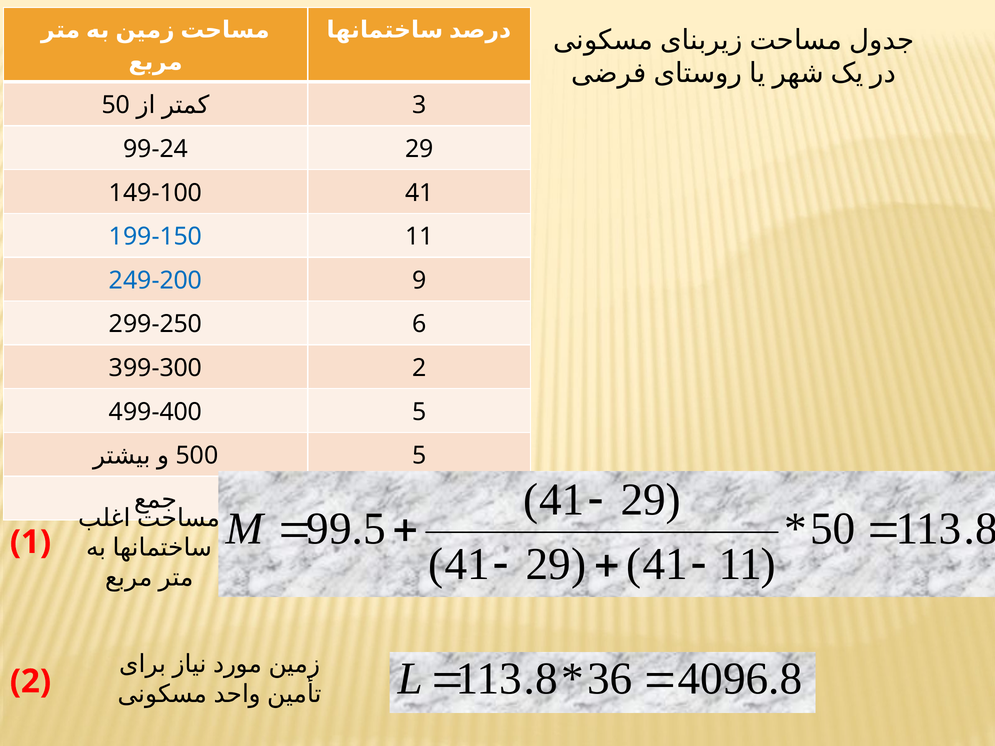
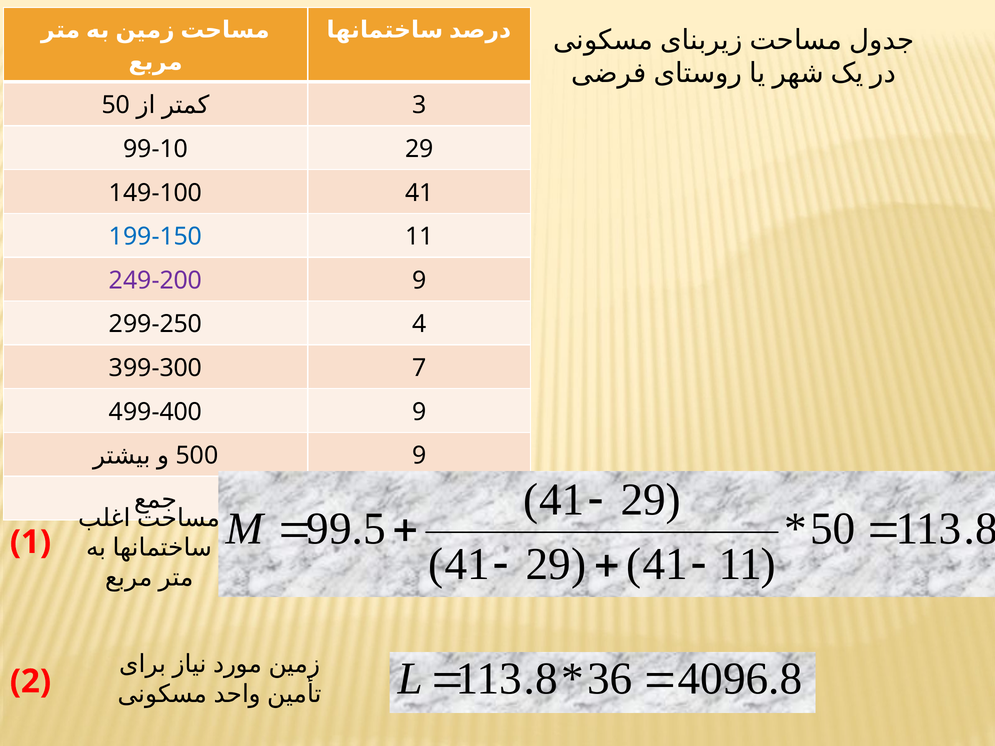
99-24: 99-24 -> 99-10
249-200 colour: blue -> purple
6: 6 -> 4
399-300 2: 2 -> 7
499-400 5: 5 -> 9
5 at (419, 456): 5 -> 9
